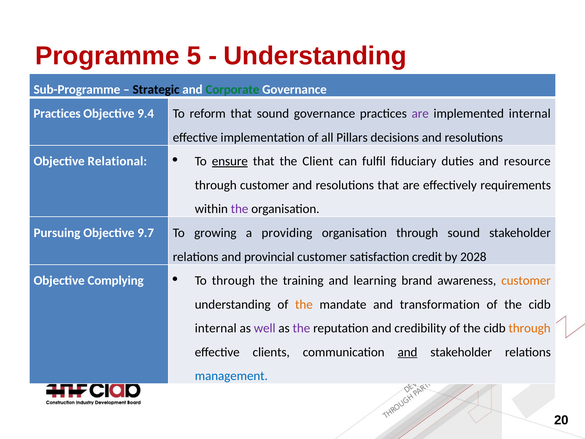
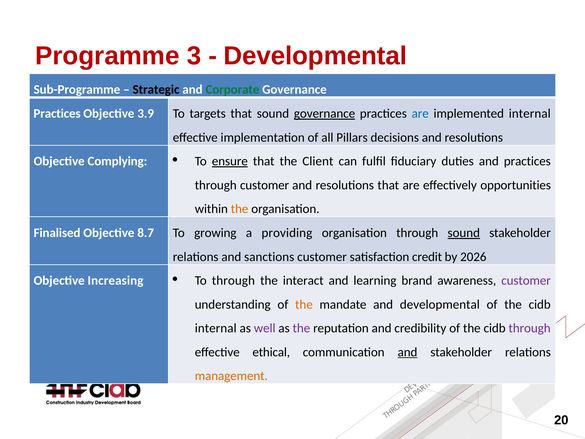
5: 5 -> 3
Understanding at (315, 56): Understanding -> Developmental
9.4: 9.4 -> 3.9
reform: reform -> targets
governance at (325, 113) underline: none -> present
are at (420, 113) colour: purple -> blue
Relational: Relational -> Complying
and resource: resource -> practices
requirements: requirements -> opportunities
the at (240, 209) colour: purple -> orange
Pursuing: Pursuing -> Finalised
9.7: 9.7 -> 8.7
sound at (464, 233) underline: none -> present
provincial: provincial -> sanctions
2028: 2028 -> 2026
Complying: Complying -> Increasing
training: training -> interact
customer at (526, 280) colour: orange -> purple
and transformation: transformation -> developmental
through at (530, 328) colour: orange -> purple
clients: clients -> ethical
management colour: blue -> orange
